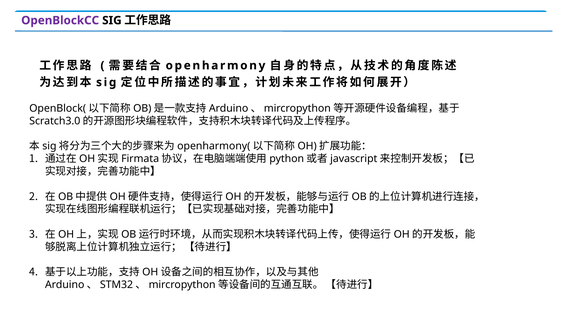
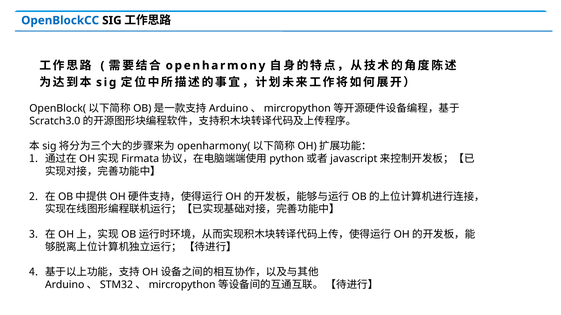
OpenBlockCC colour: purple -> blue
